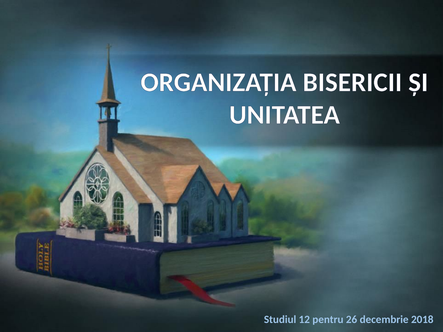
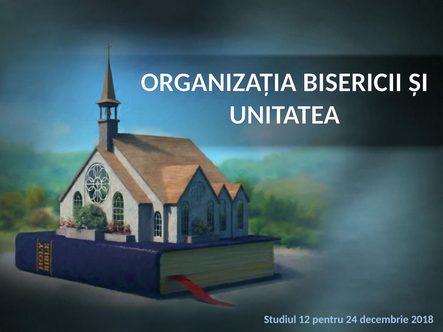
26: 26 -> 24
